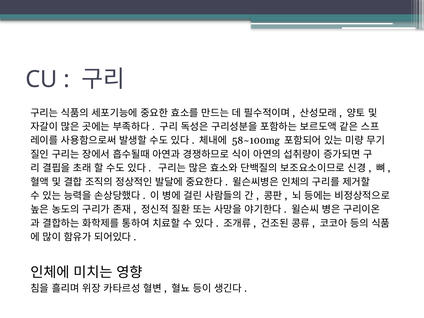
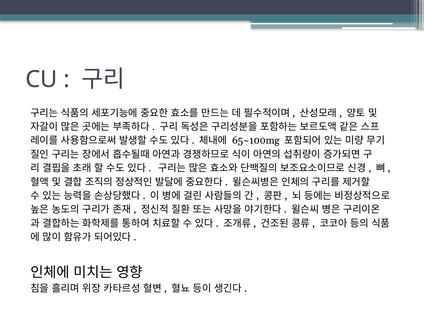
58~100mg: 58~100mg -> 65~100mg
